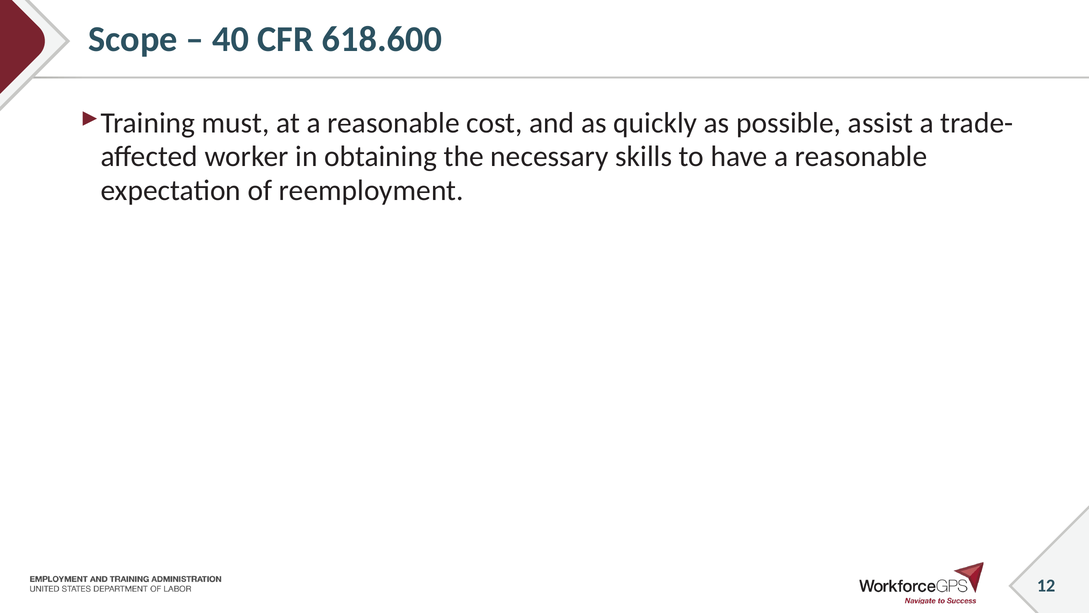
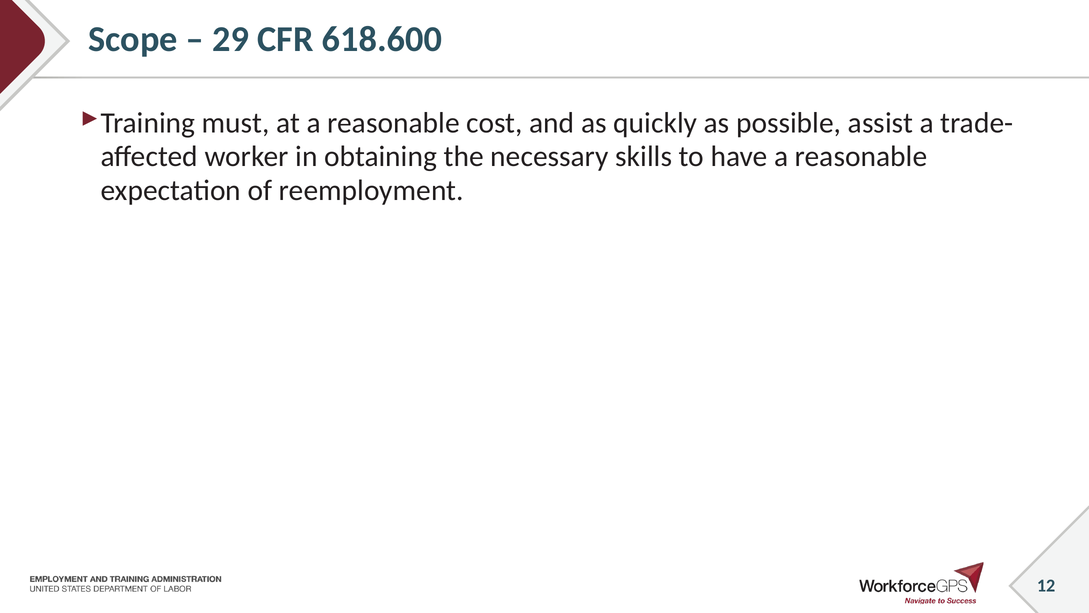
40: 40 -> 29
